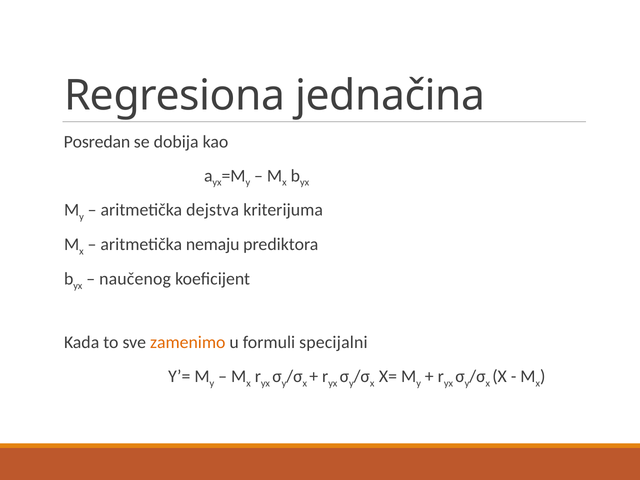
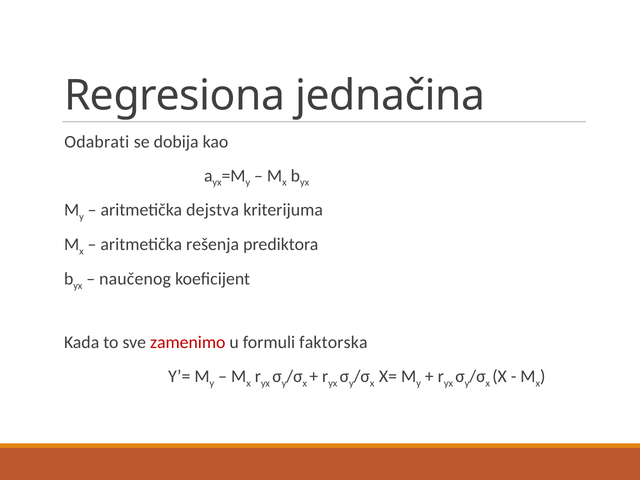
Posredan: Posredan -> Odabrati
nemaju: nemaju -> rešenja
zamenimo colour: orange -> red
specijalni: specijalni -> faktorska
